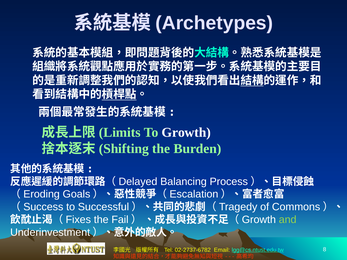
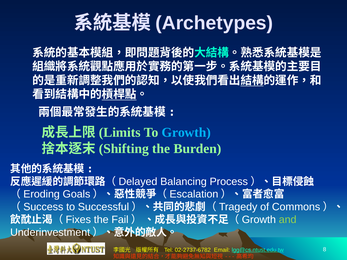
Growth colour: white -> light blue
